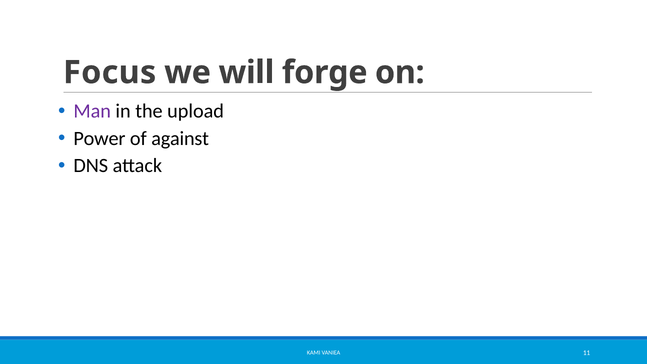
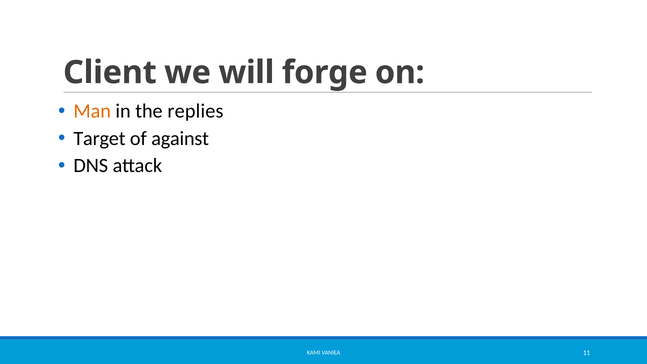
Focus: Focus -> Client
Man colour: purple -> orange
upload: upload -> replies
Power: Power -> Target
